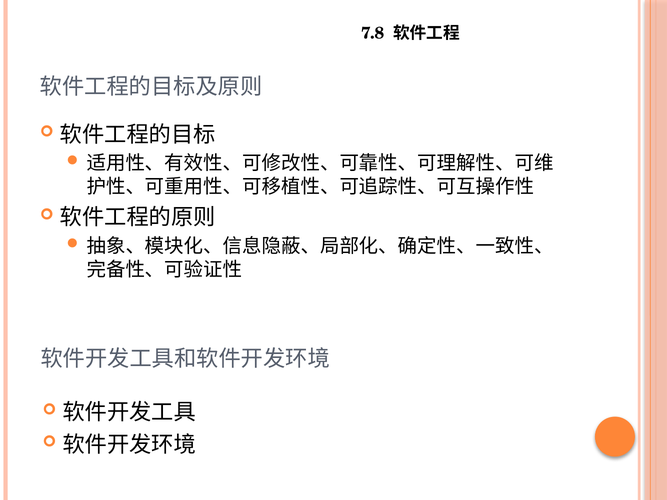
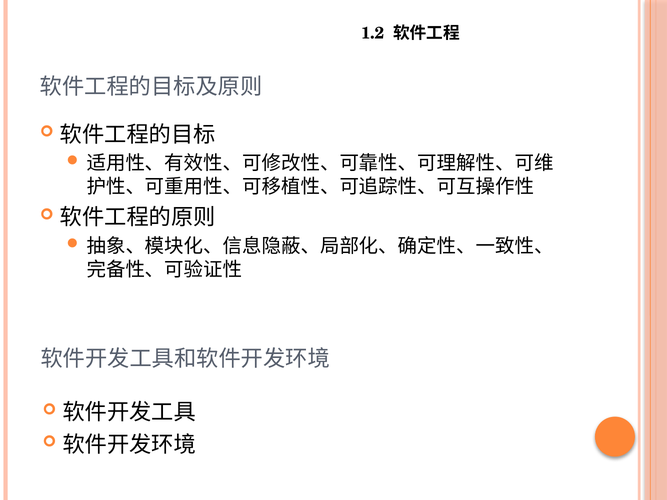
7.8: 7.8 -> 1.2
